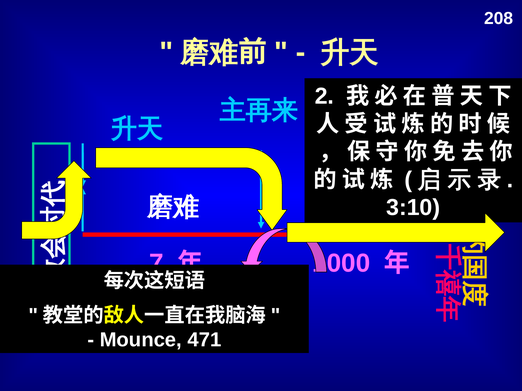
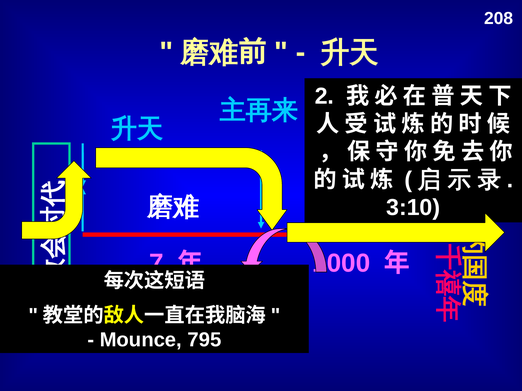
471: 471 -> 795
